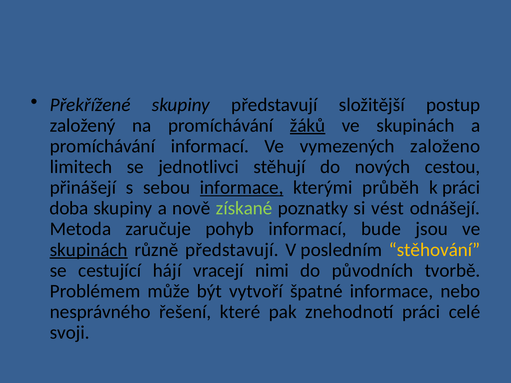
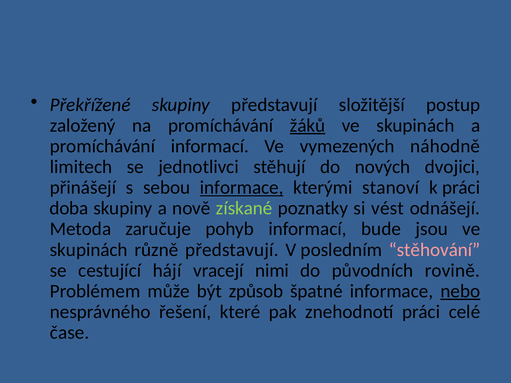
založeno: založeno -> náhodně
cestou: cestou -> dvojici
průběh: průběh -> stanoví
skupinách at (89, 250) underline: present -> none
stěhování colour: yellow -> pink
tvorbě: tvorbě -> rovině
vytvoří: vytvoří -> způsob
nebo underline: none -> present
svoji: svoji -> čase
